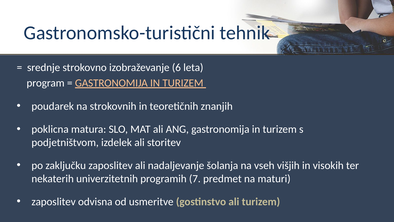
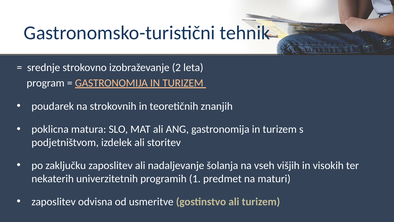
6: 6 -> 2
7: 7 -> 1
